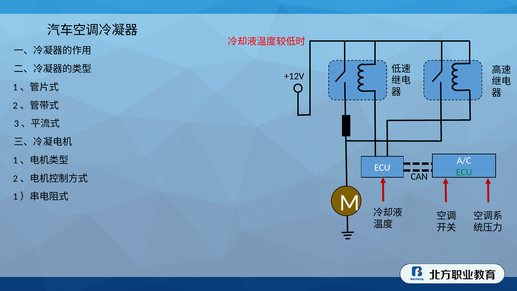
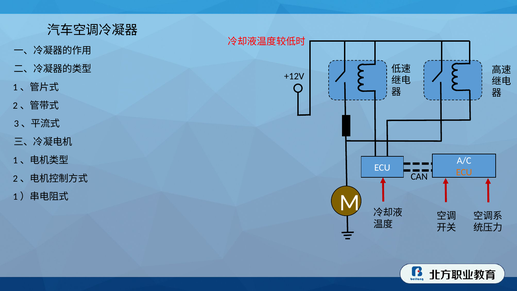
ECU at (464, 172) colour: green -> orange
